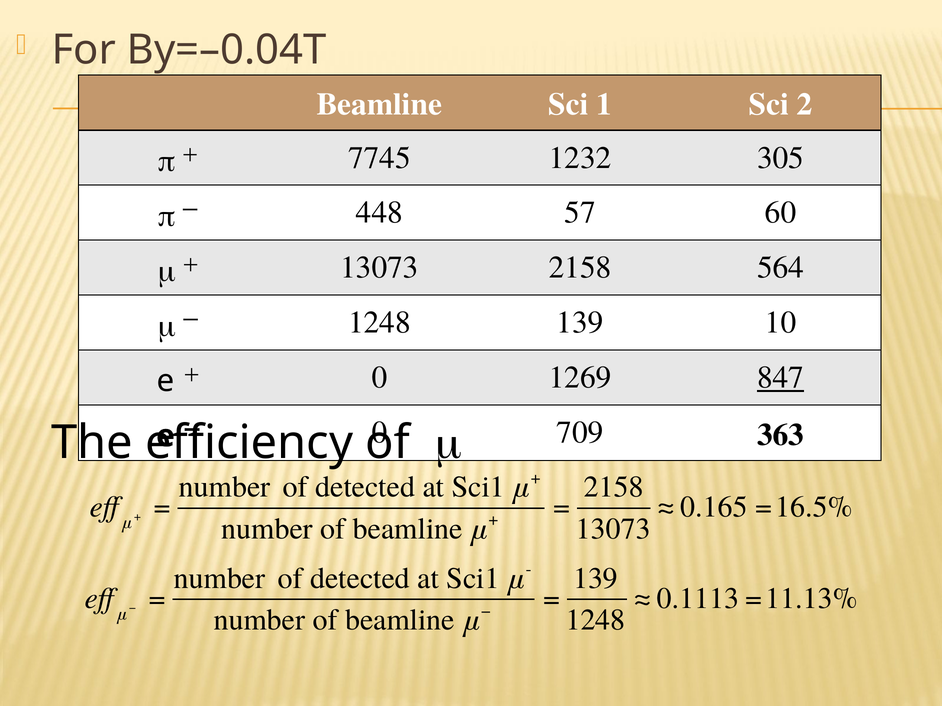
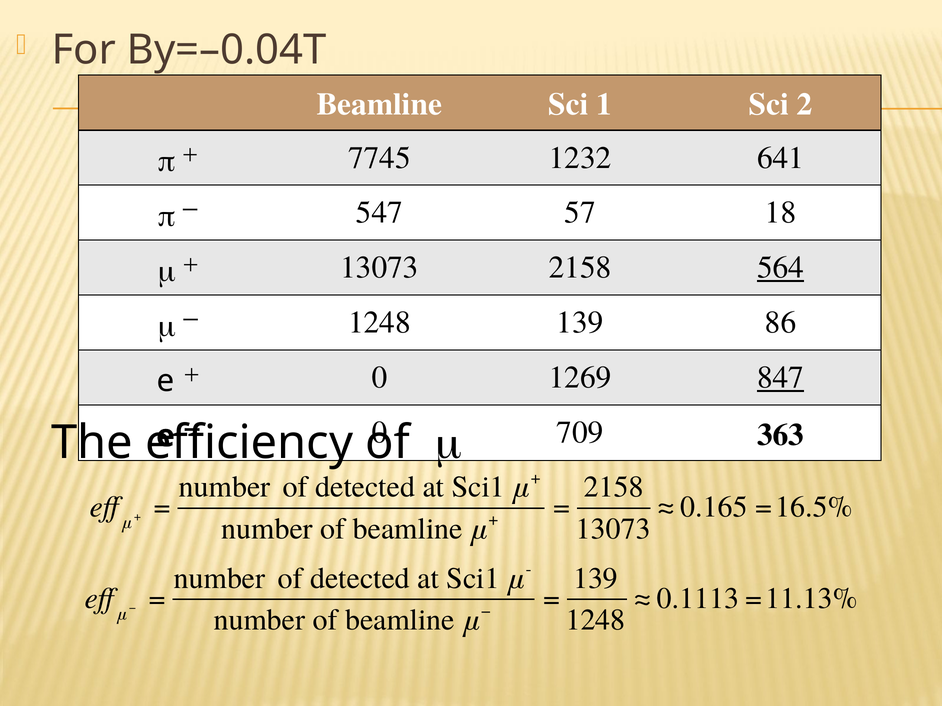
305: 305 -> 641
448: 448 -> 547
60: 60 -> 18
564 underline: none -> present
10: 10 -> 86
